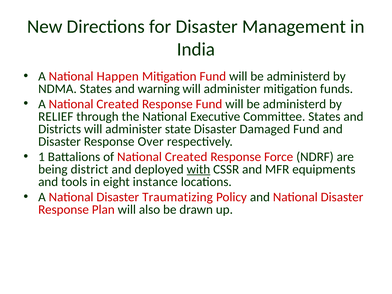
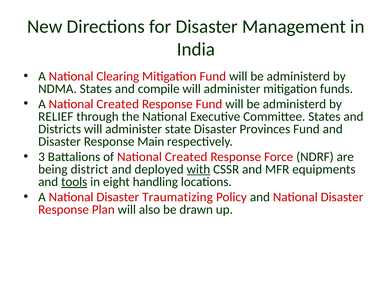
Happen: Happen -> Clearing
warning: warning -> compile
Damaged: Damaged -> Provinces
Over: Over -> Main
1: 1 -> 3
tools underline: none -> present
instance: instance -> handling
